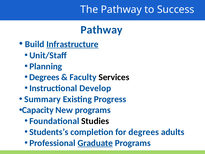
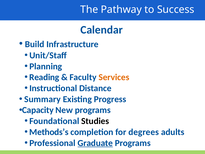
Pathway at (102, 30): Pathway -> Calendar
Infrastructure underline: present -> none
Degrees at (44, 77): Degrees -> Reading
Services colour: black -> orange
Develop: Develop -> Distance
Students’s: Students’s -> Methods’s
